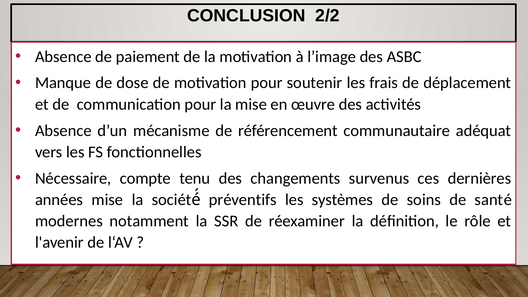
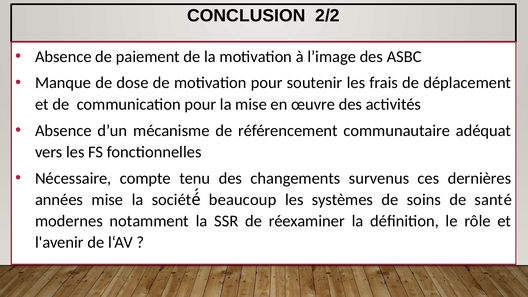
préventifs: préventifs -> beaucoup
